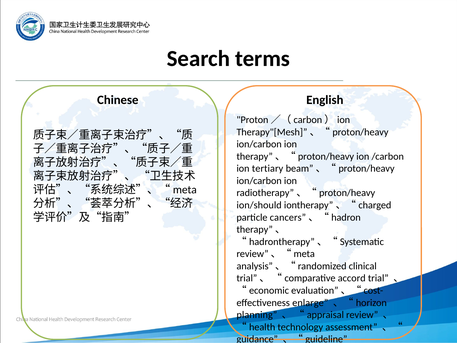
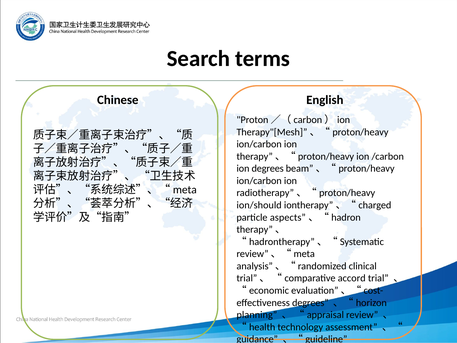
ion tertiary: tertiary -> degrees
cancers: cancers -> aspects
enlarge at (310, 302): enlarge -> degrees
